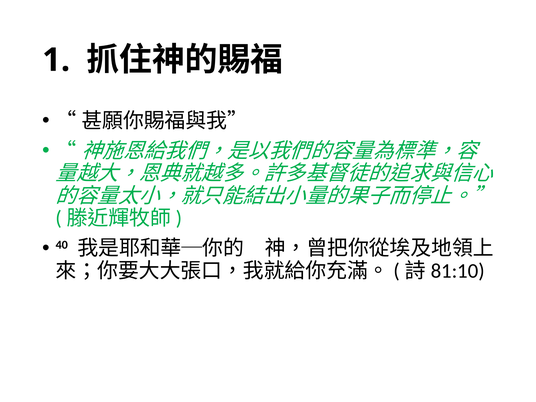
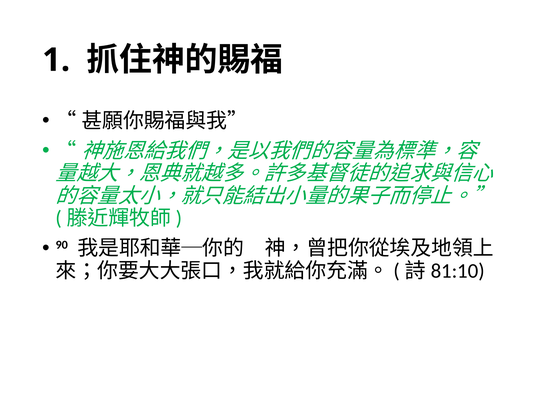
40: 40 -> 90
